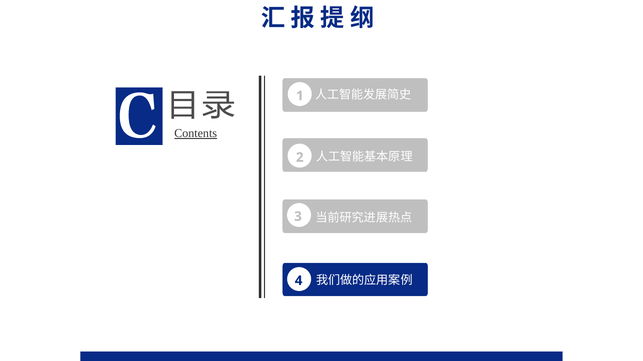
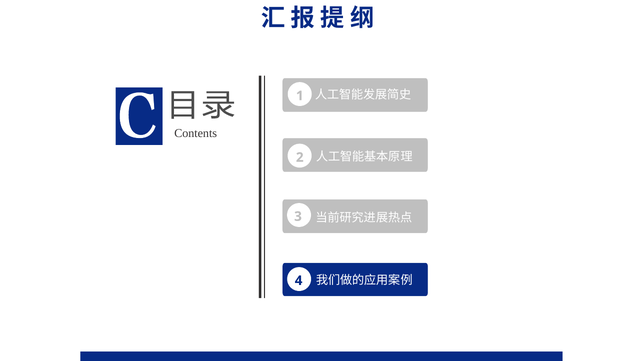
Contents underline: present -> none
